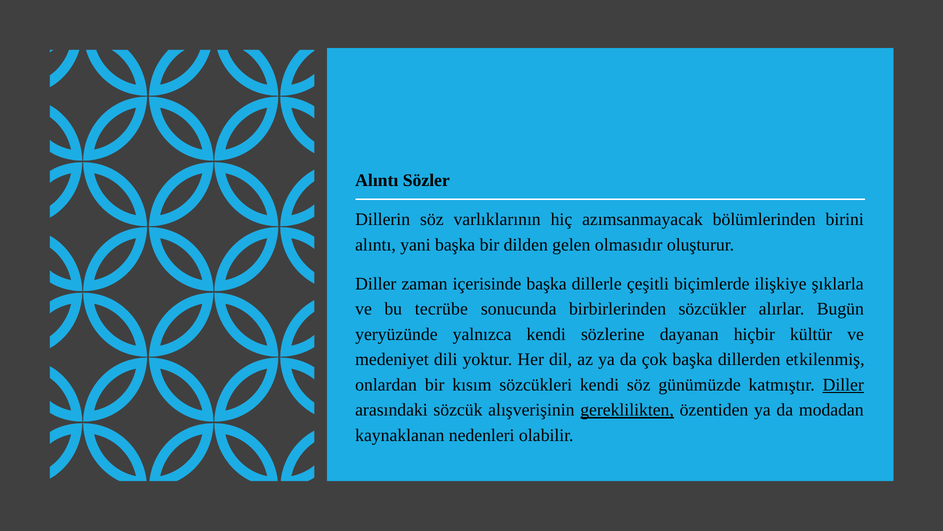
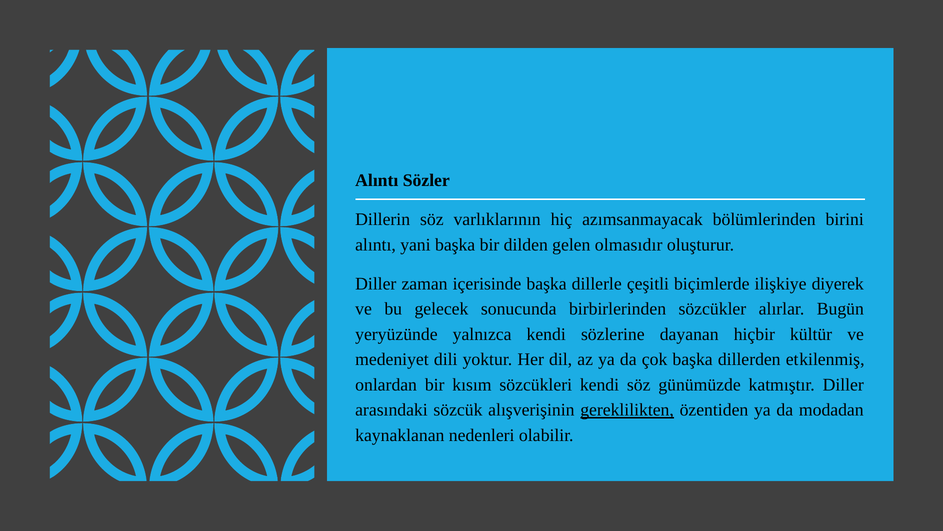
şıklarla: şıklarla -> diyerek
tecrübe: tecrübe -> gelecek
Diller at (843, 384) underline: present -> none
